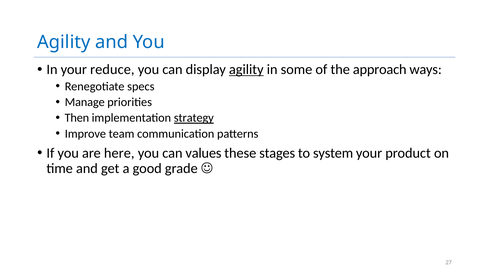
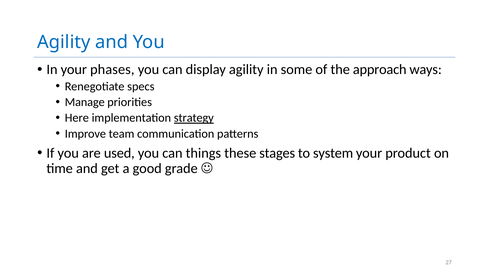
reduce: reduce -> phases
agility at (246, 70) underline: present -> none
Then: Then -> Here
here: here -> used
values: values -> things
